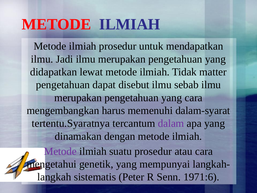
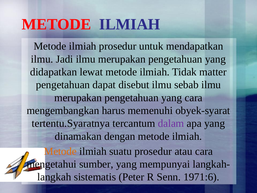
dalam-syarat: dalam-syarat -> obyek-syarat
Metode at (60, 151) colour: purple -> orange
genetik: genetik -> sumber
